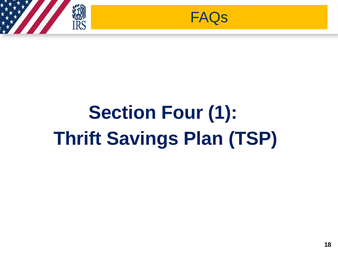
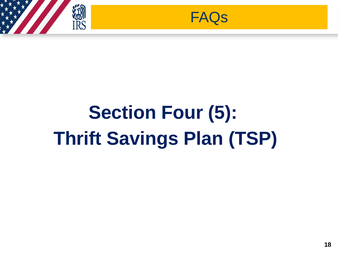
1: 1 -> 5
